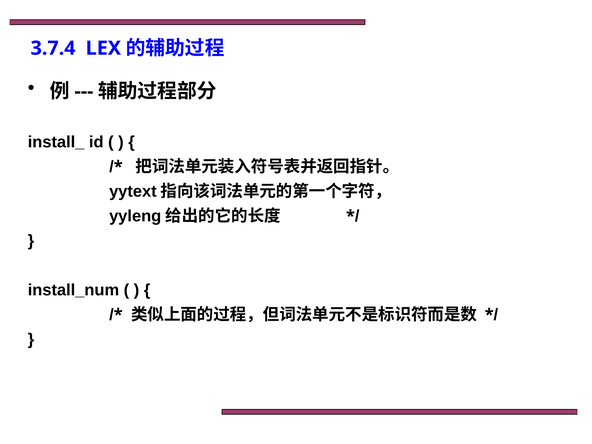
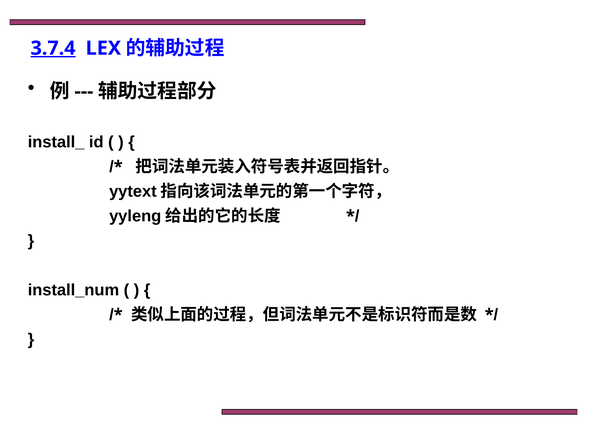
3.7.4 underline: none -> present
